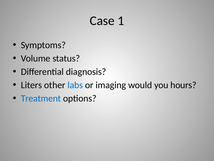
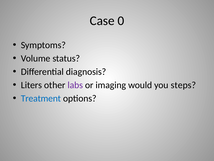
1: 1 -> 0
labs colour: blue -> purple
hours: hours -> steps
